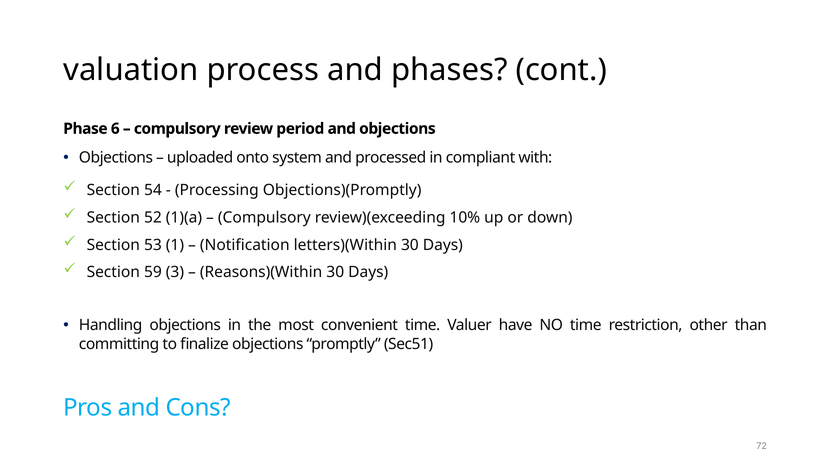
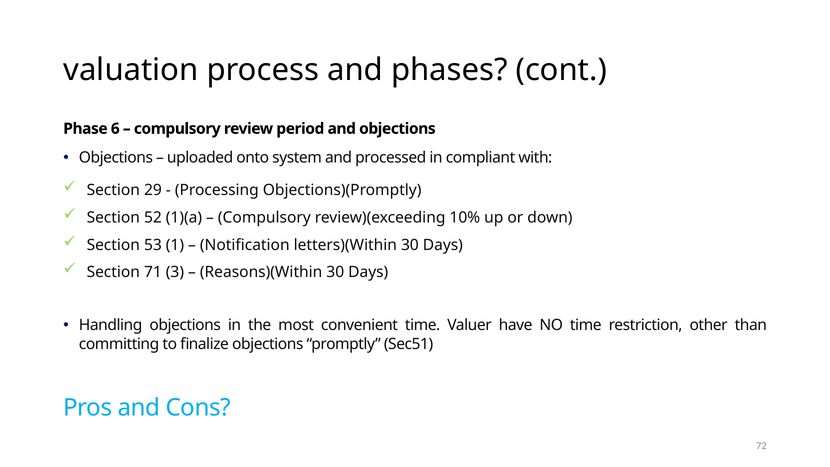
54: 54 -> 29
59: 59 -> 71
